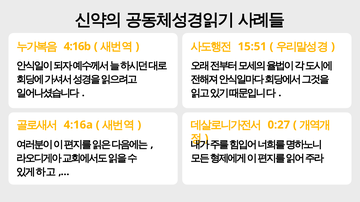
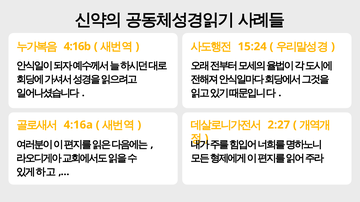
15:51: 15:51 -> 15:24
0:27: 0:27 -> 2:27
